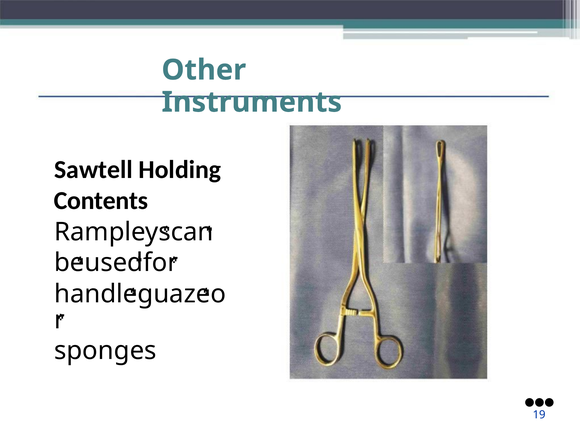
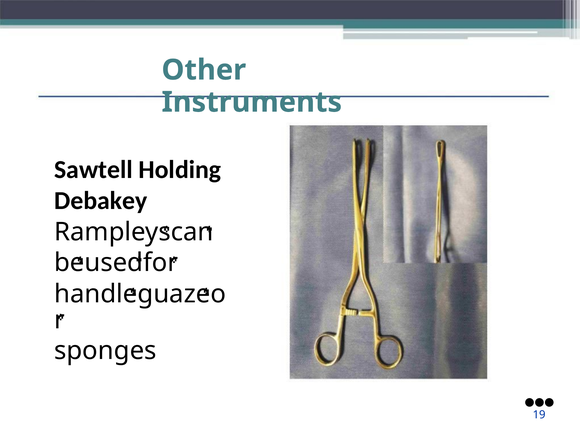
Contents: Contents -> Debakey
